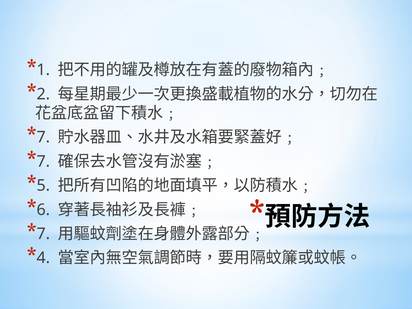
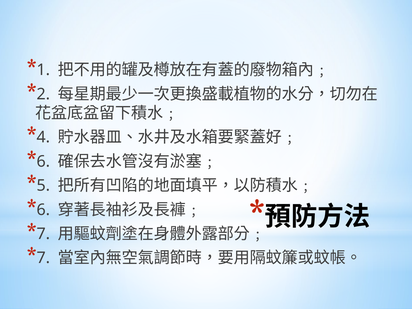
7 at (43, 137): 7 -> 4
7 at (43, 161): 7 -> 6
4 at (43, 258): 4 -> 7
